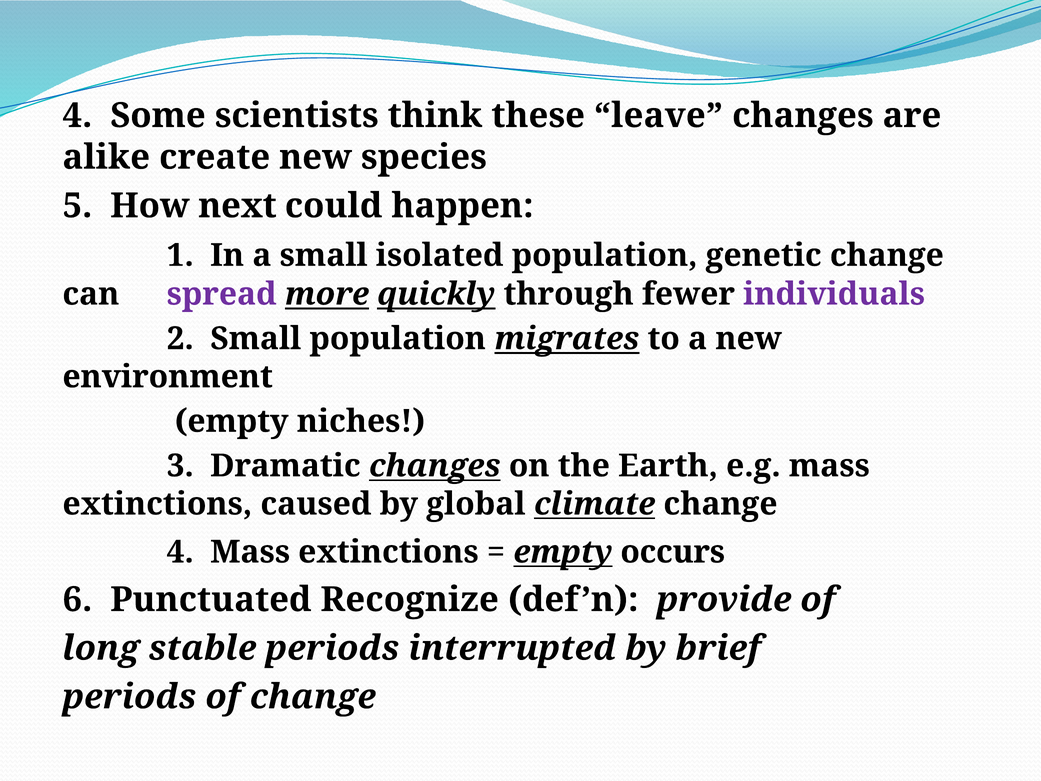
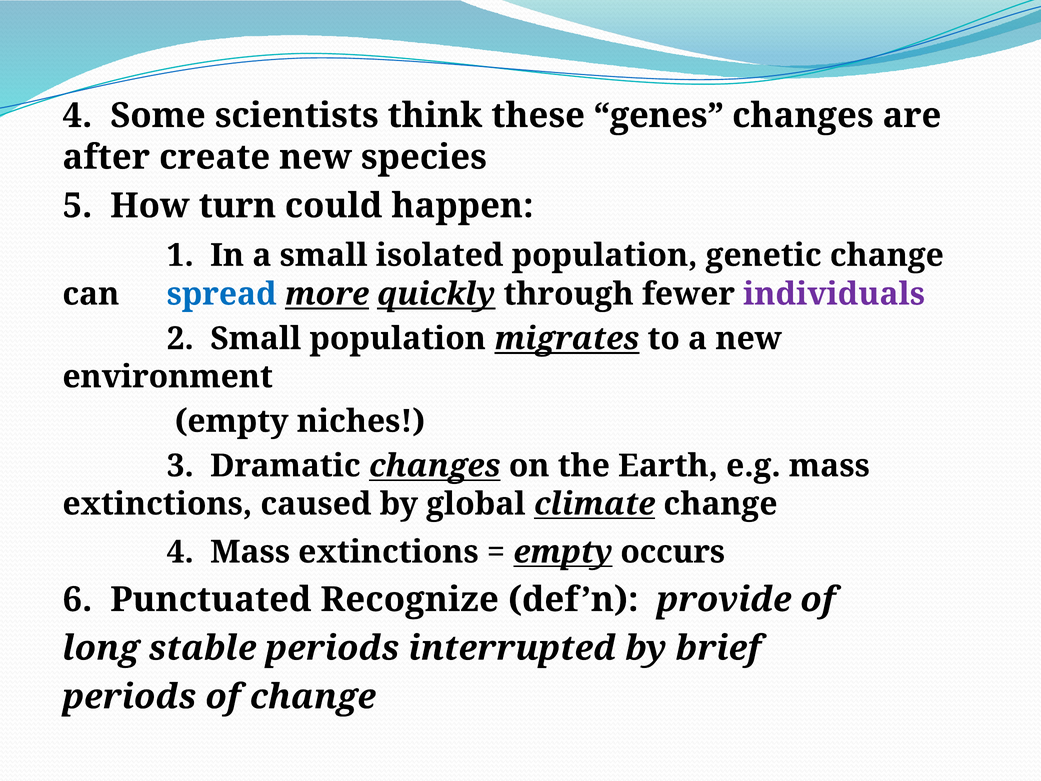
leave: leave -> genes
alike: alike -> after
next: next -> turn
spread colour: purple -> blue
